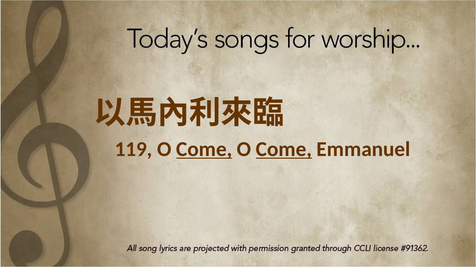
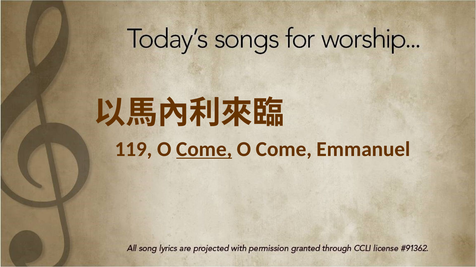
Come at (284, 149) underline: present -> none
